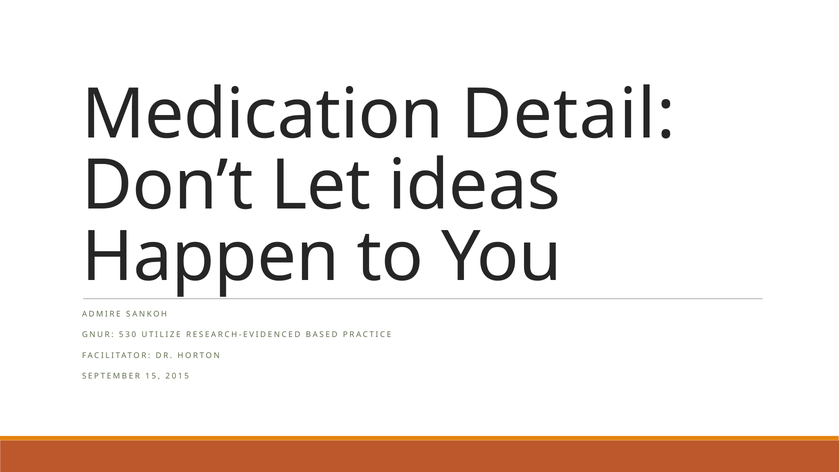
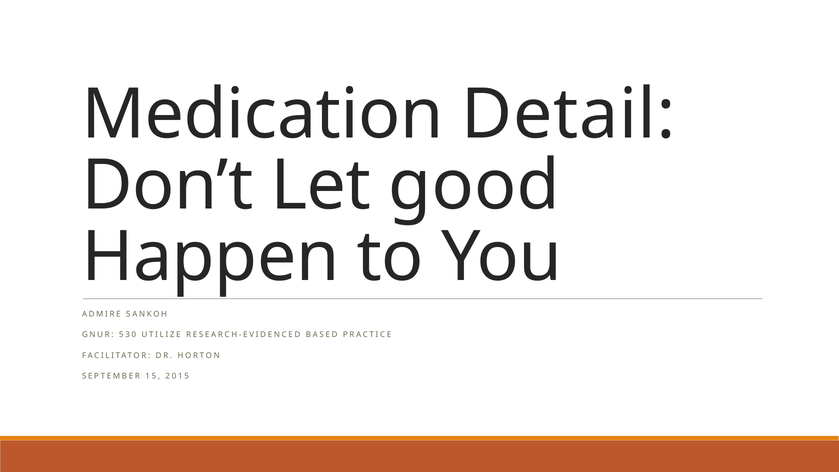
ideas: ideas -> good
